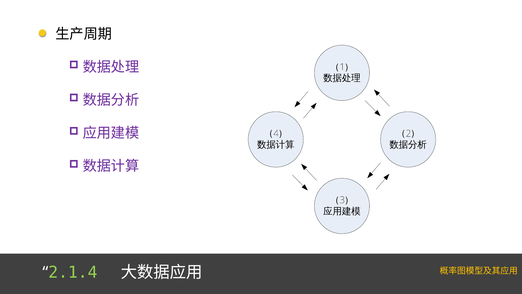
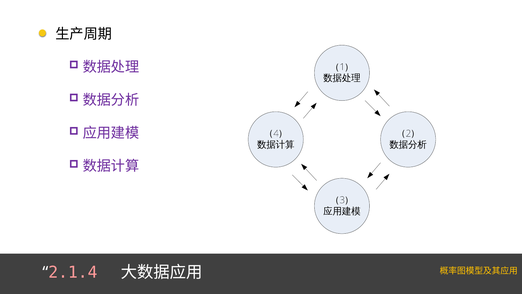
2.1.4 colour: light green -> pink
